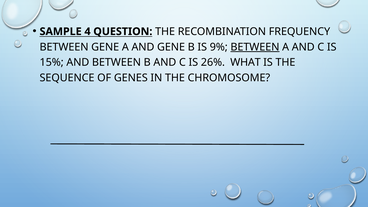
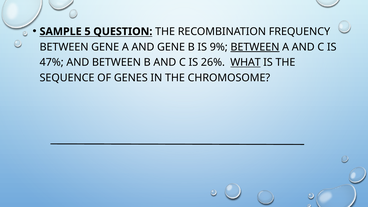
4: 4 -> 5
15%: 15% -> 47%
WHAT underline: none -> present
